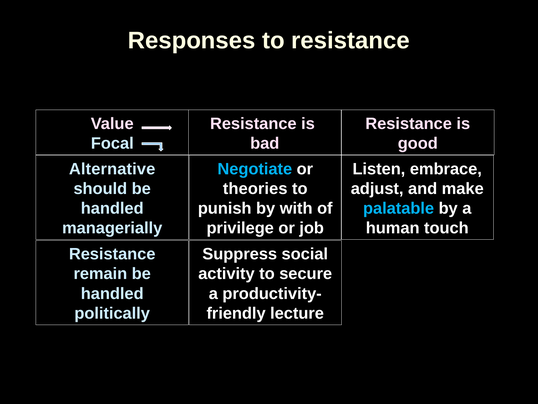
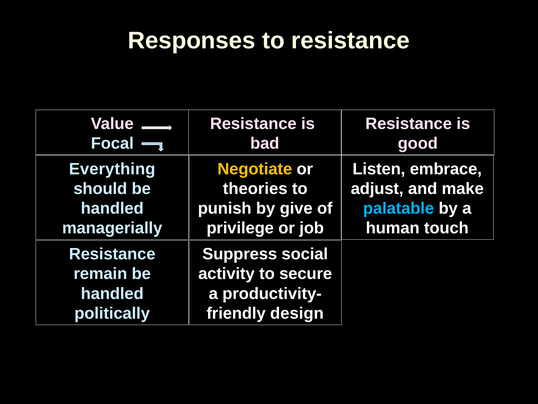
Alternative: Alternative -> Everything
Negotiate colour: light blue -> yellow
with: with -> give
lecture: lecture -> design
